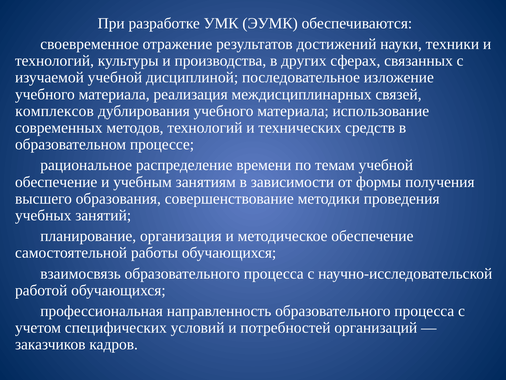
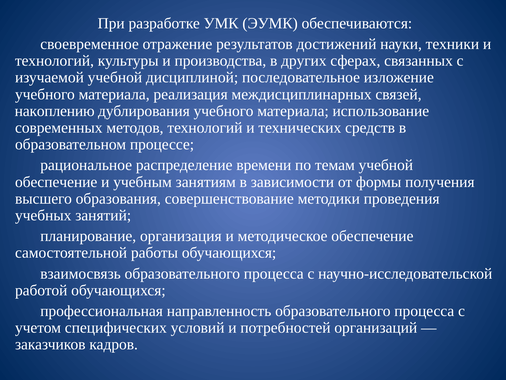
комплексов: комплексов -> накоплению
